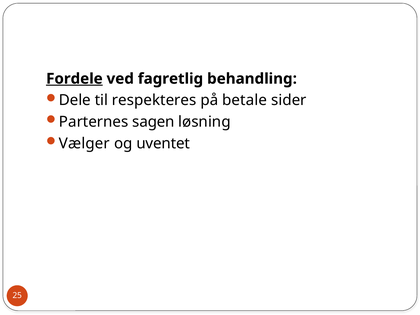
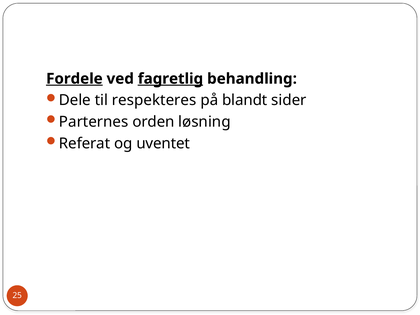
fagretlig underline: none -> present
betale: betale -> blandt
sagen: sagen -> orden
Vælger: Vælger -> Referat
